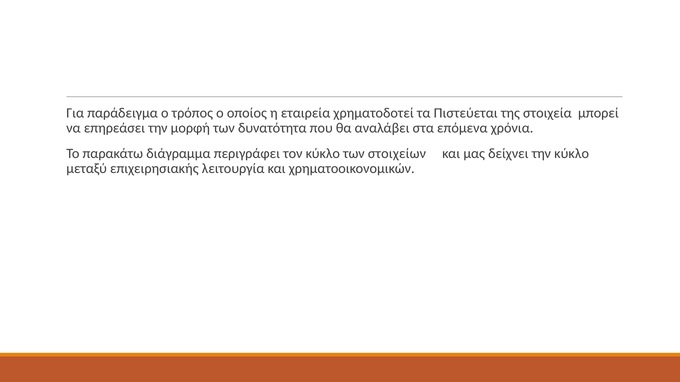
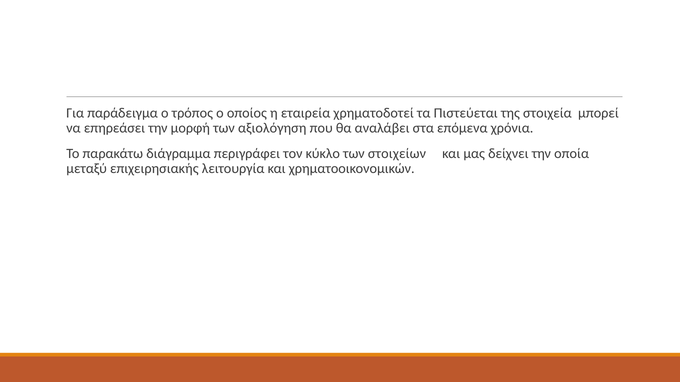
δυνατότητα: δυνατότητα -> αξιολόγηση
την κύκλο: κύκλο -> οποία
